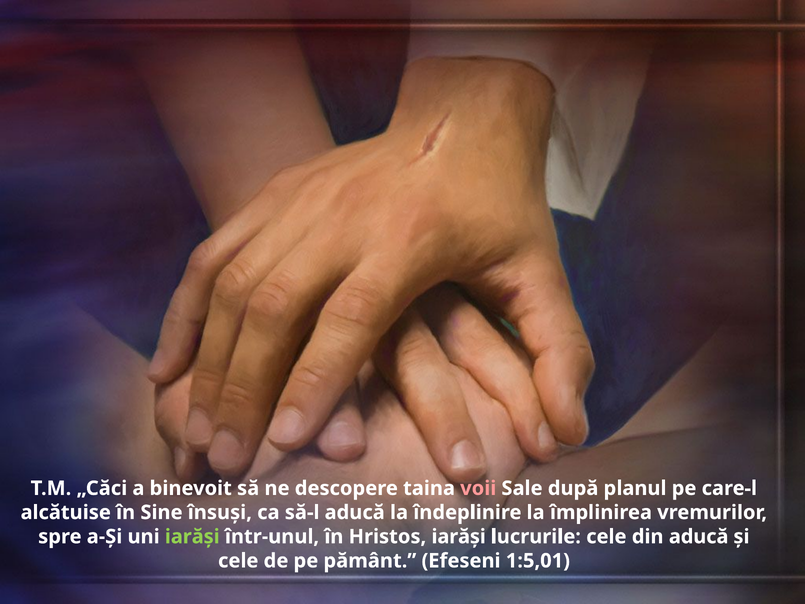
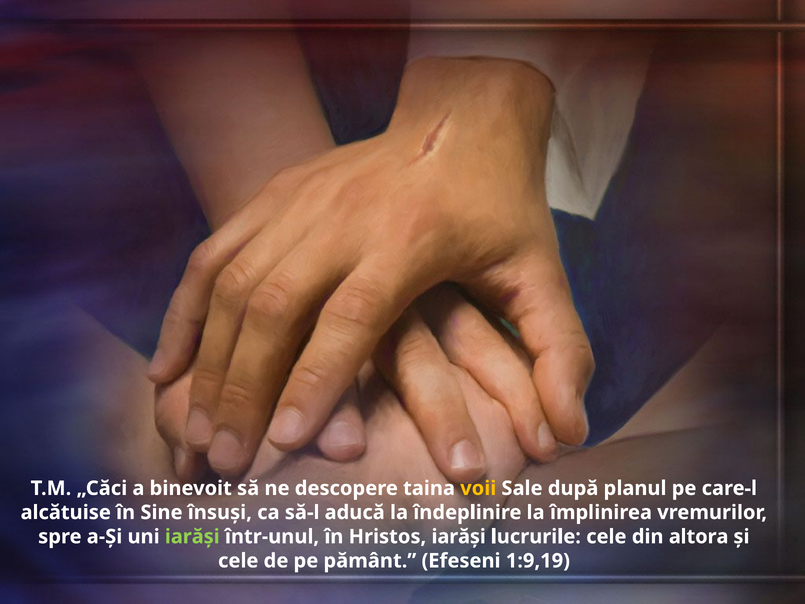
voii colour: pink -> yellow
din aducă: aducă -> altora
1:5,01: 1:5,01 -> 1:9,19
